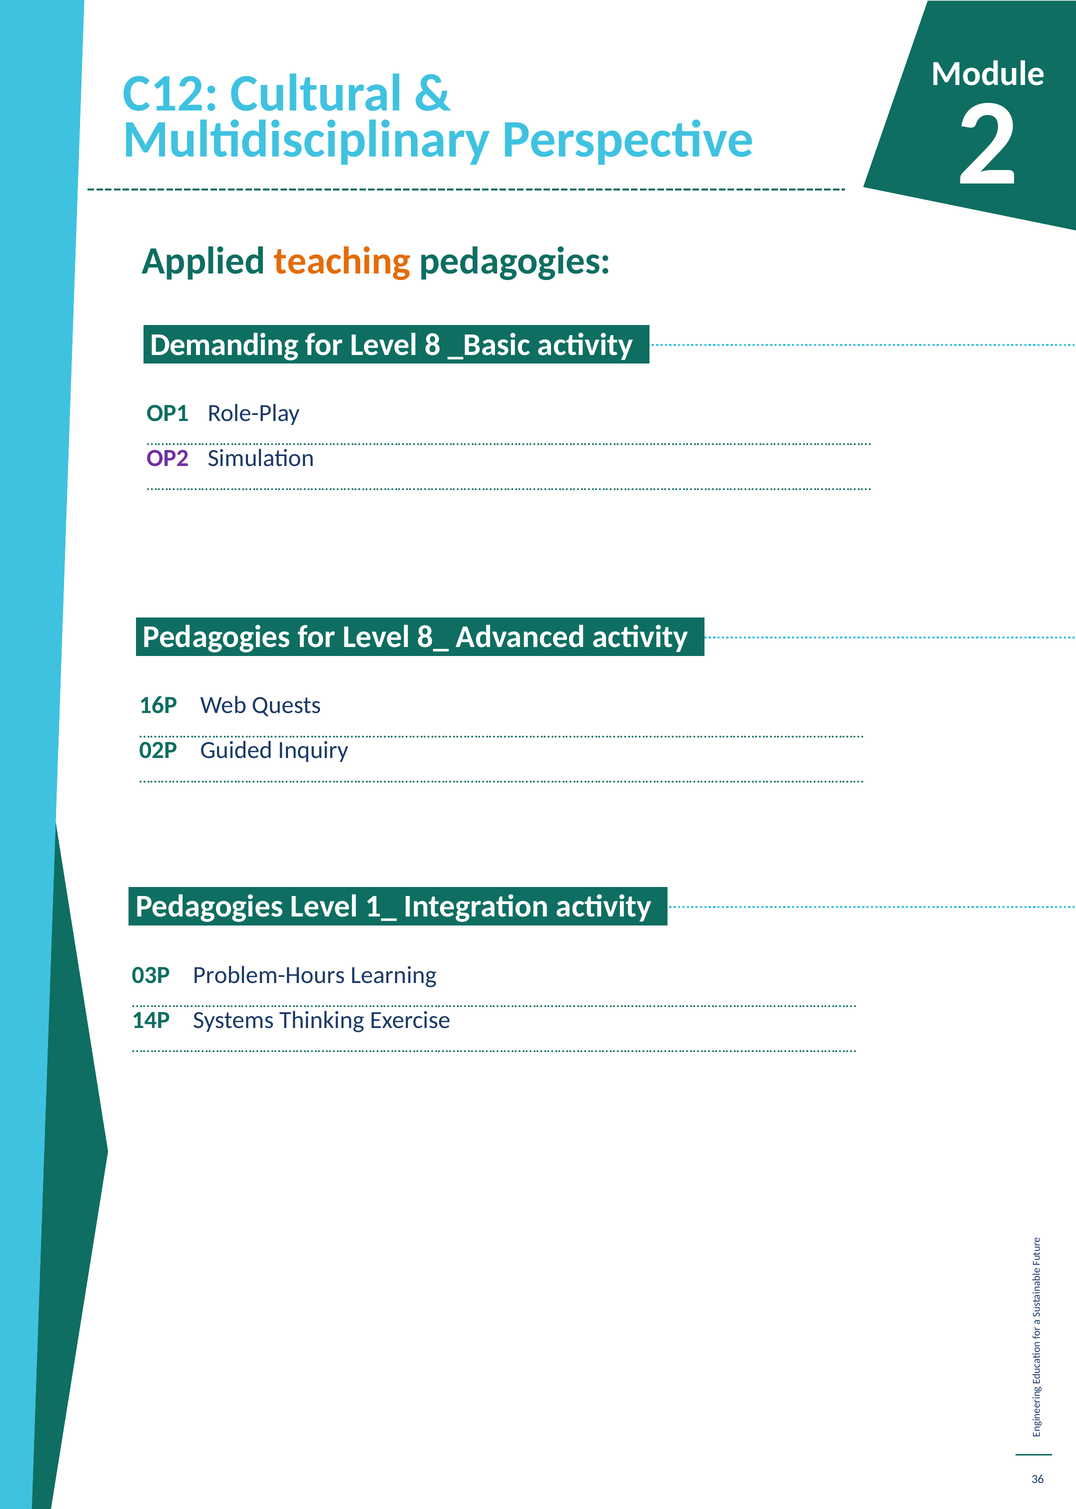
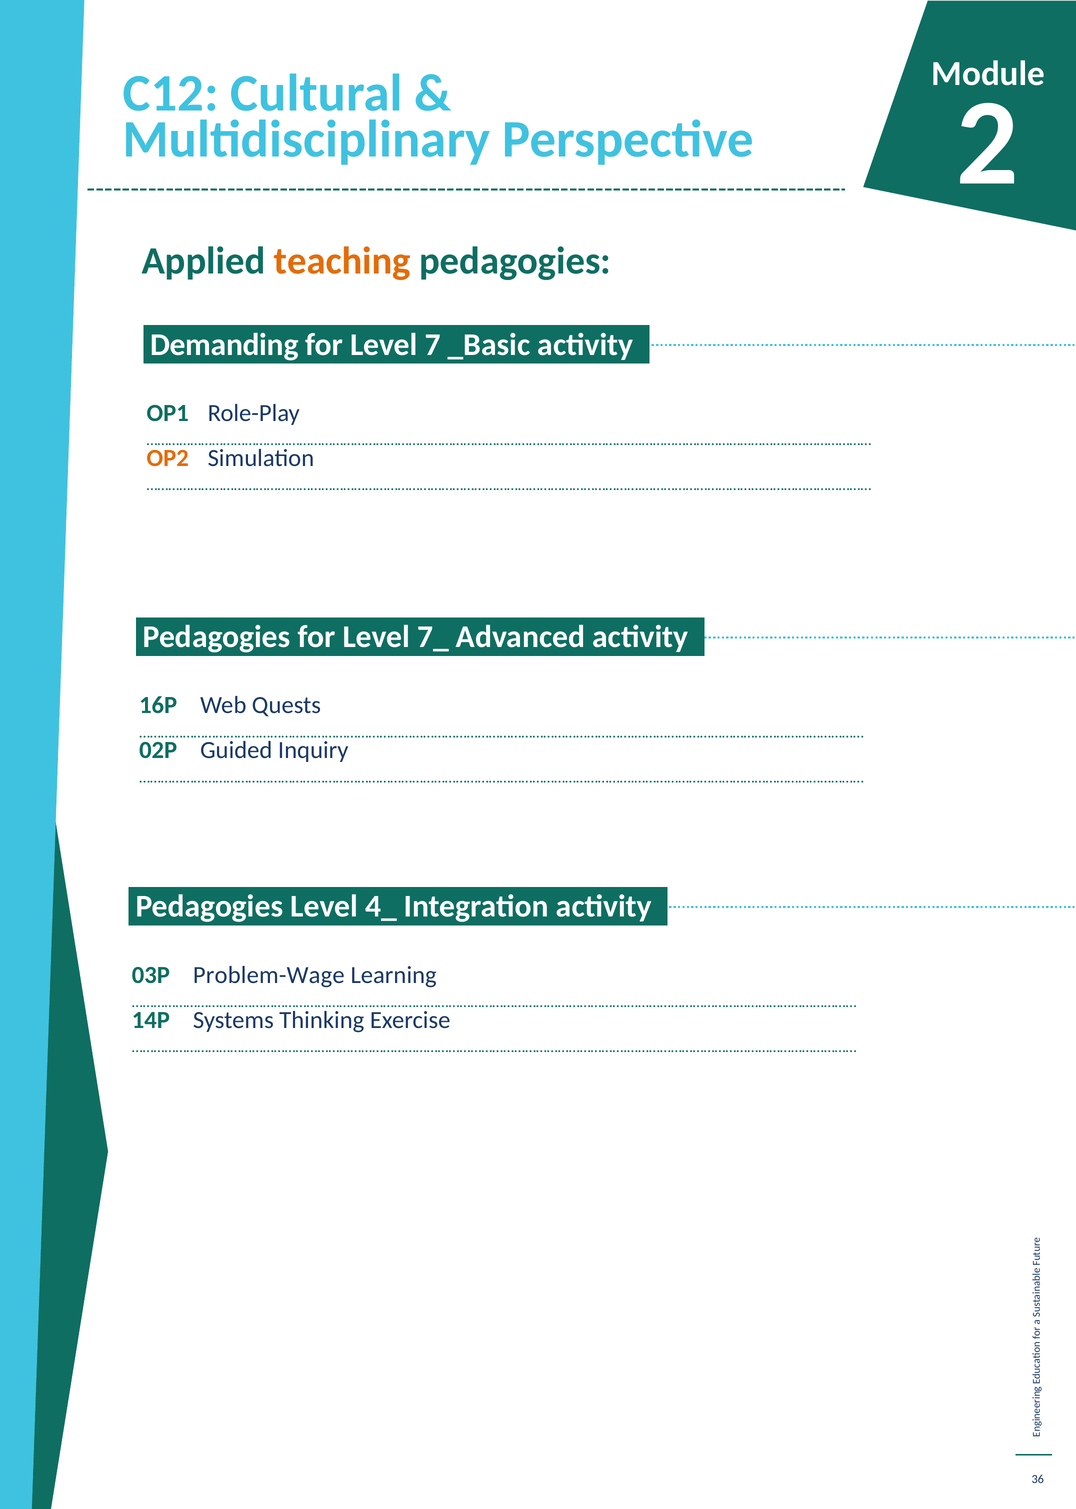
8: 8 -> 7
OP2 colour: purple -> orange
8_: 8_ -> 7_
1_: 1_ -> 4_
Problem-Hours: Problem-Hours -> Problem-Wage
